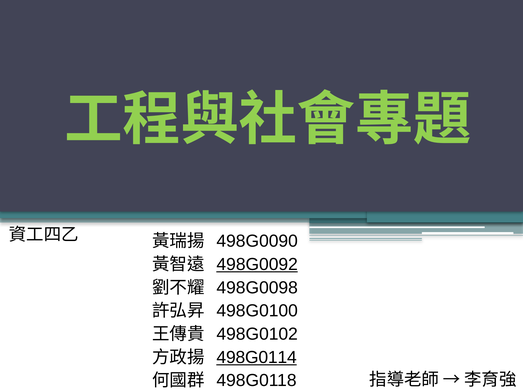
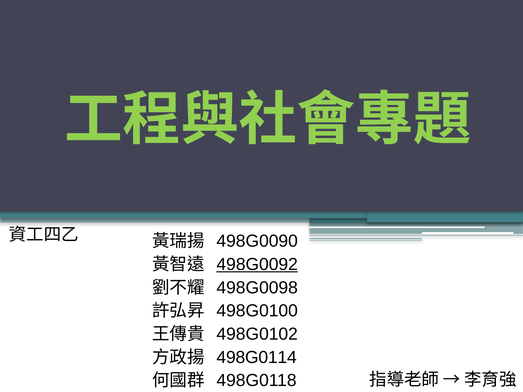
498G0114 underline: present -> none
